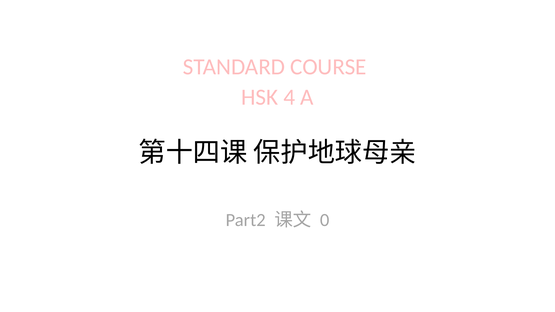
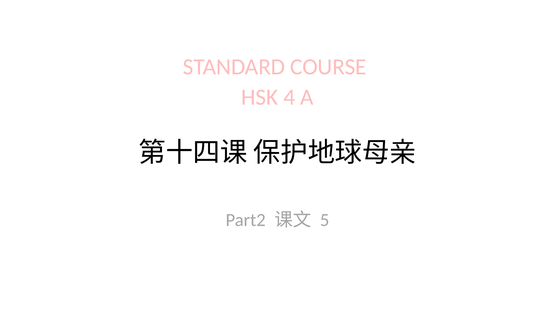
0: 0 -> 5
